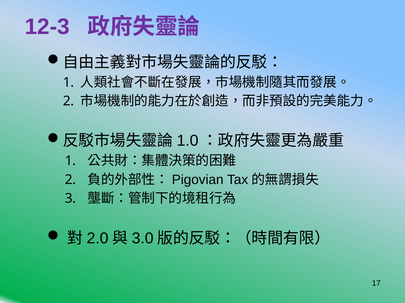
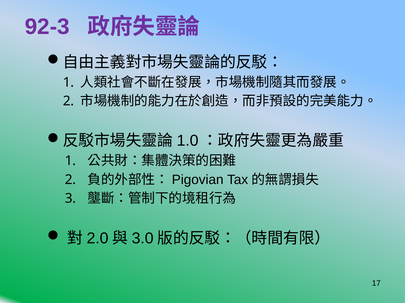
12-3: 12-3 -> 92-3
